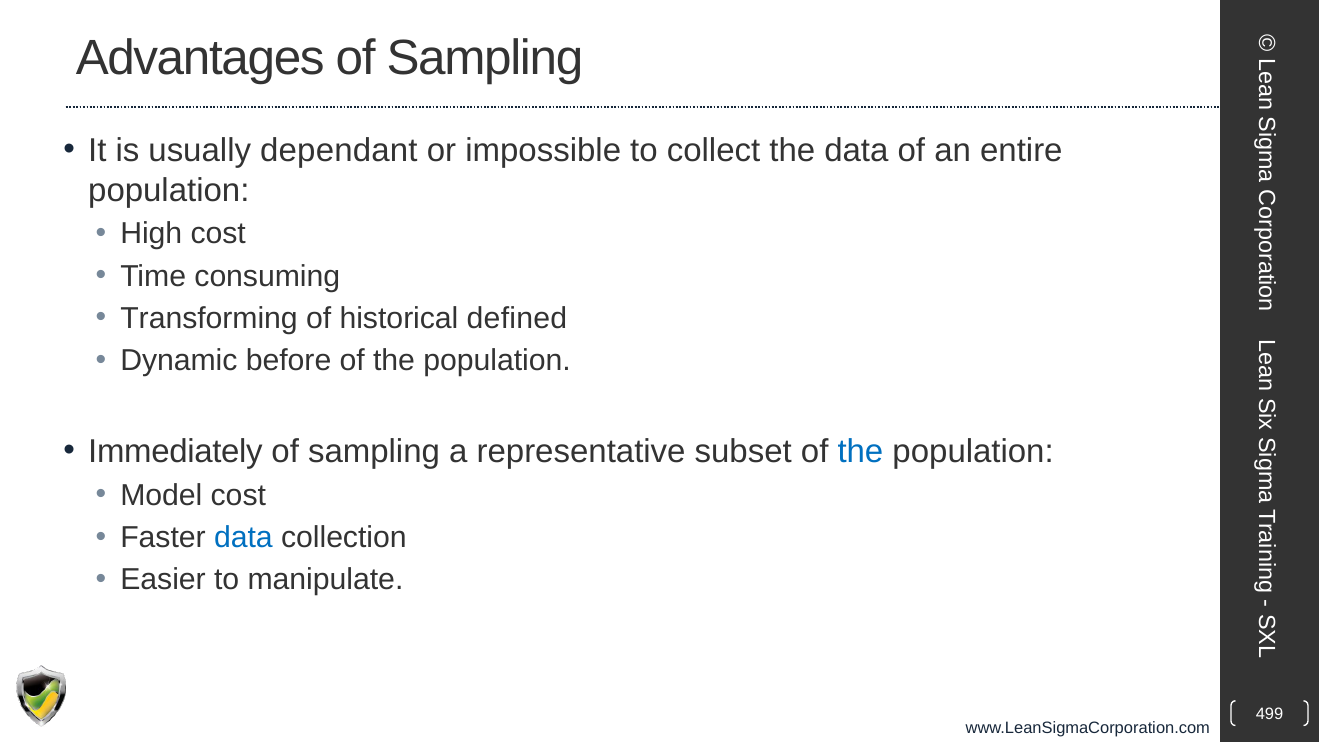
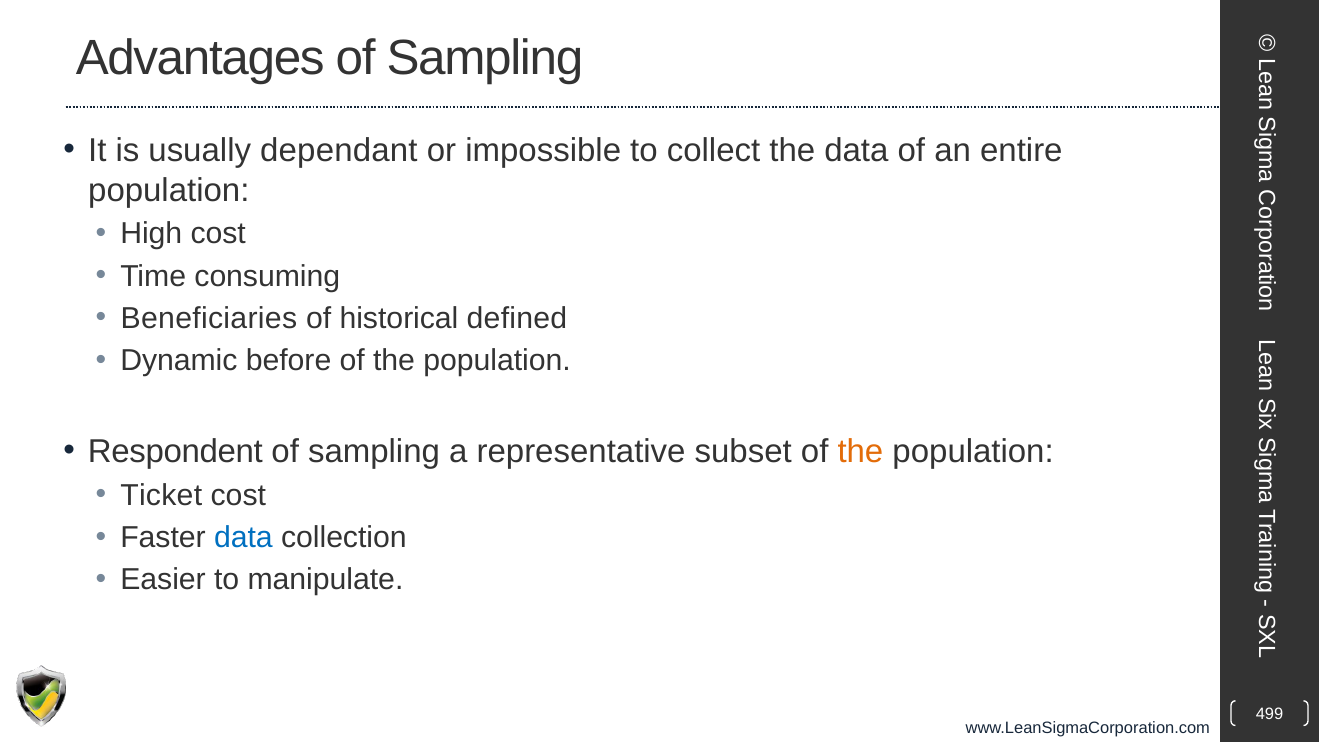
Transforming: Transforming -> Beneficiaries
Immediately: Immediately -> Respondent
the at (860, 452) colour: blue -> orange
Model: Model -> Ticket
